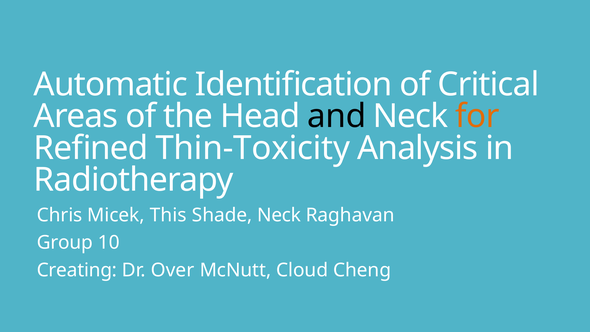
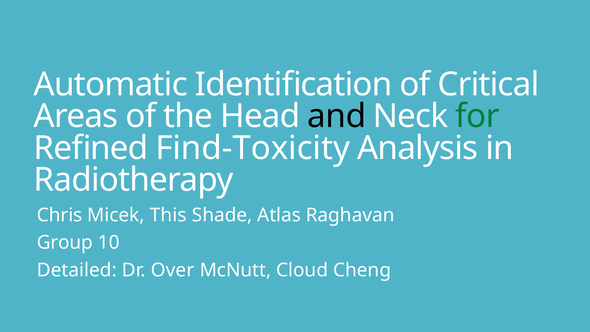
for colour: orange -> green
Thin-Toxicity: Thin-Toxicity -> Find-Toxicity
Shade Neck: Neck -> Atlas
Creating: Creating -> Detailed
